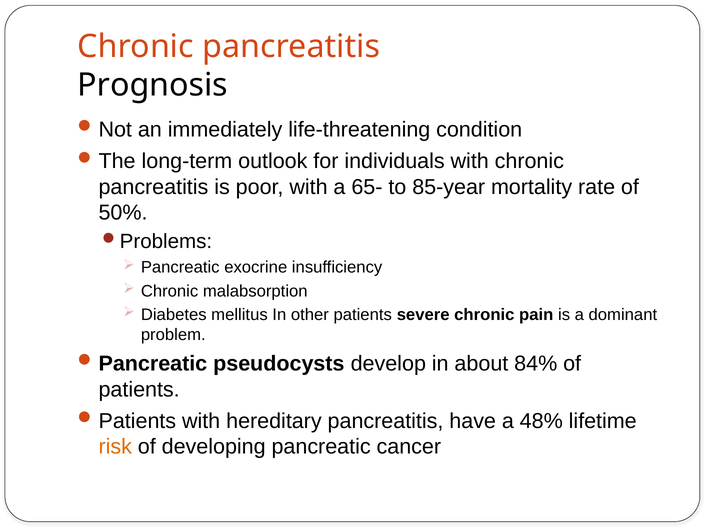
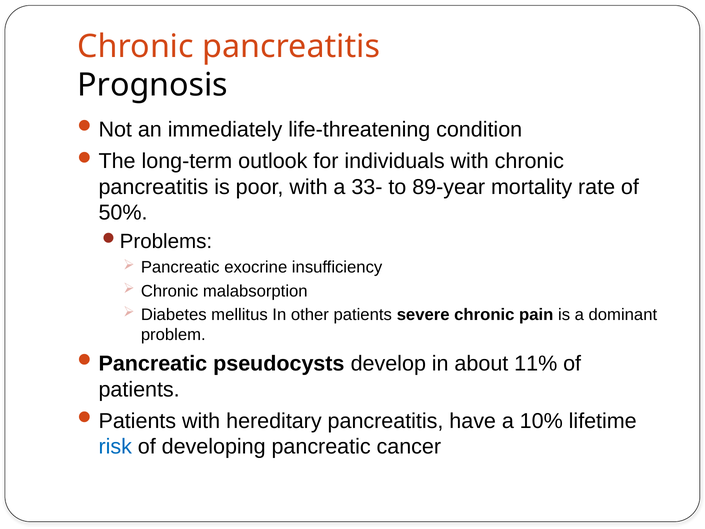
65-: 65- -> 33-
85-year: 85-year -> 89-year
84%: 84% -> 11%
48%: 48% -> 10%
risk colour: orange -> blue
